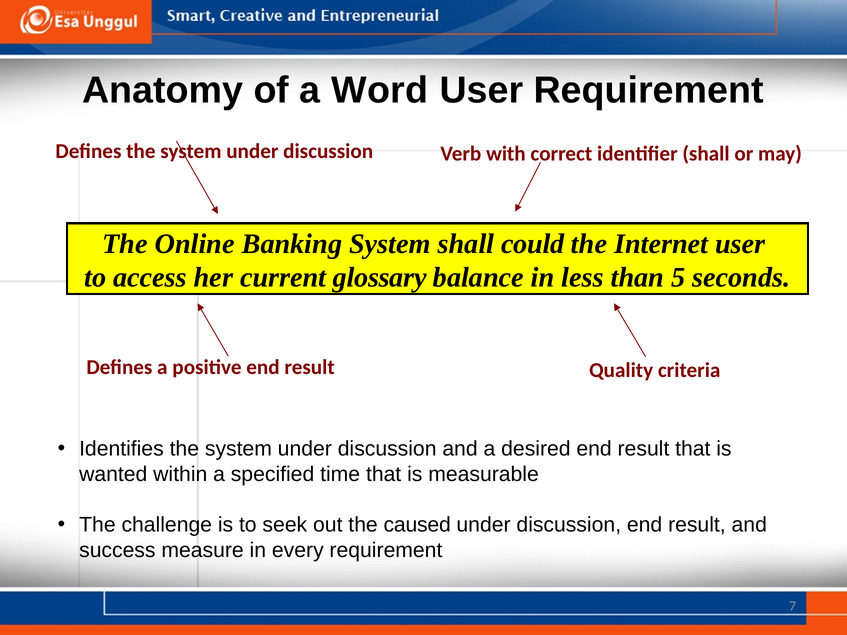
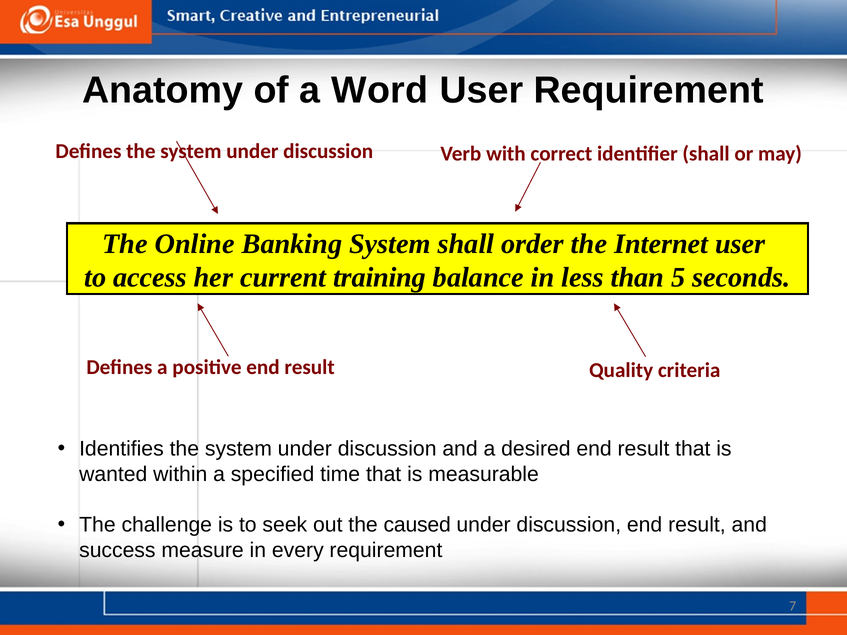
could: could -> order
glossary: glossary -> training
